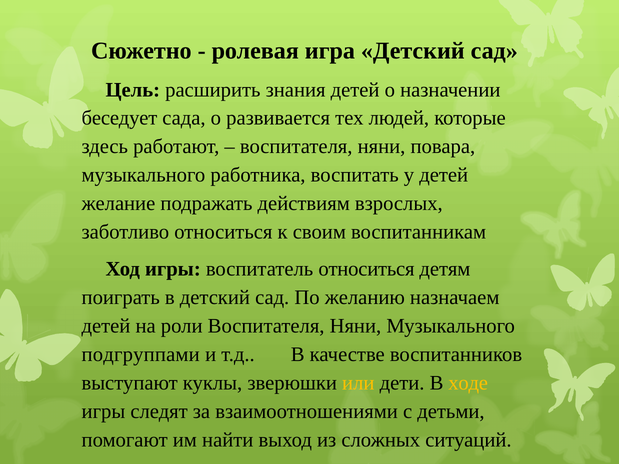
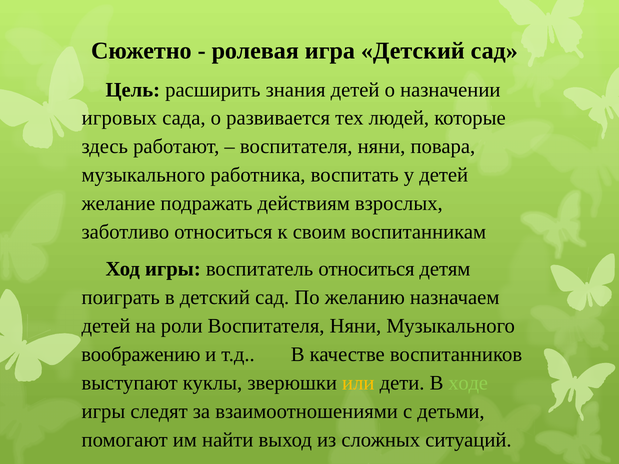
беседует: беседует -> игровых
подгруппами: подгруппами -> воображению
ходе colour: yellow -> light green
